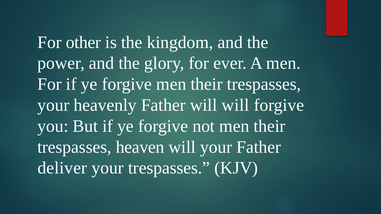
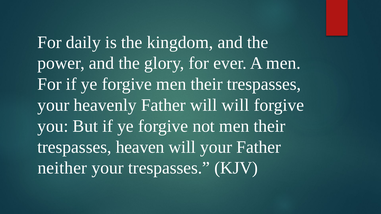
other: other -> daily
deliver: deliver -> neither
